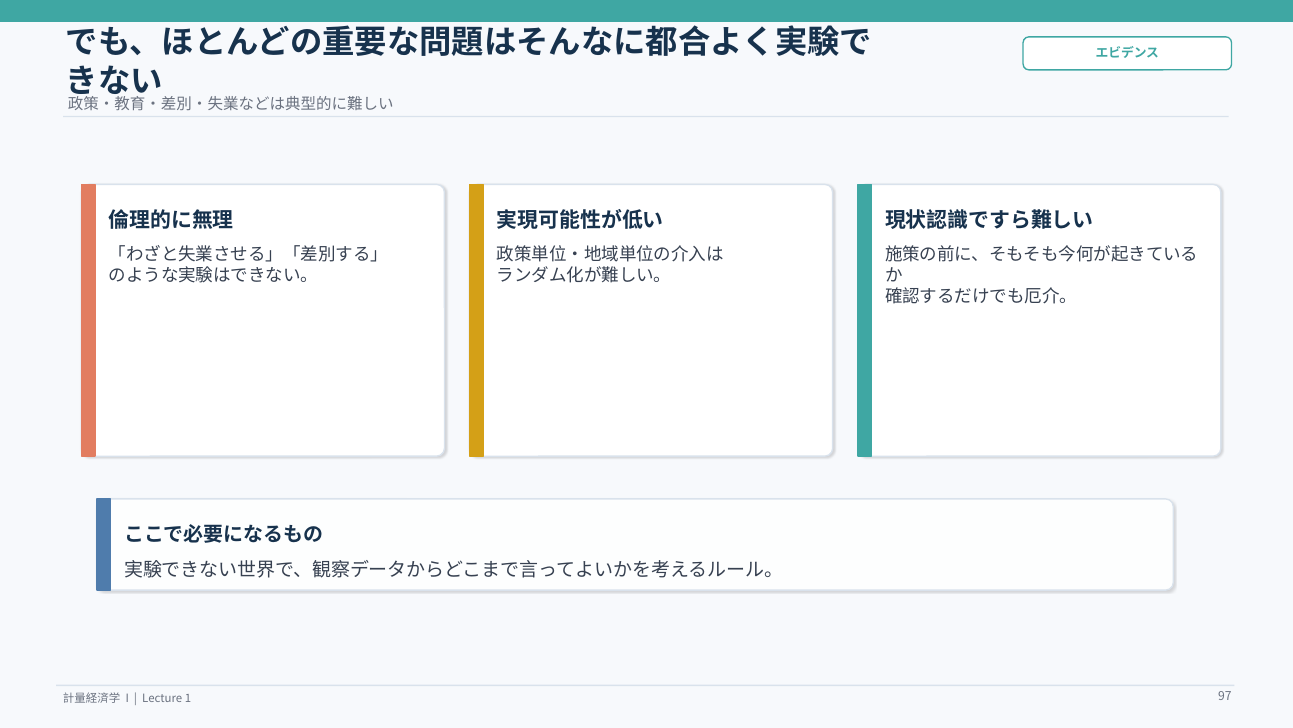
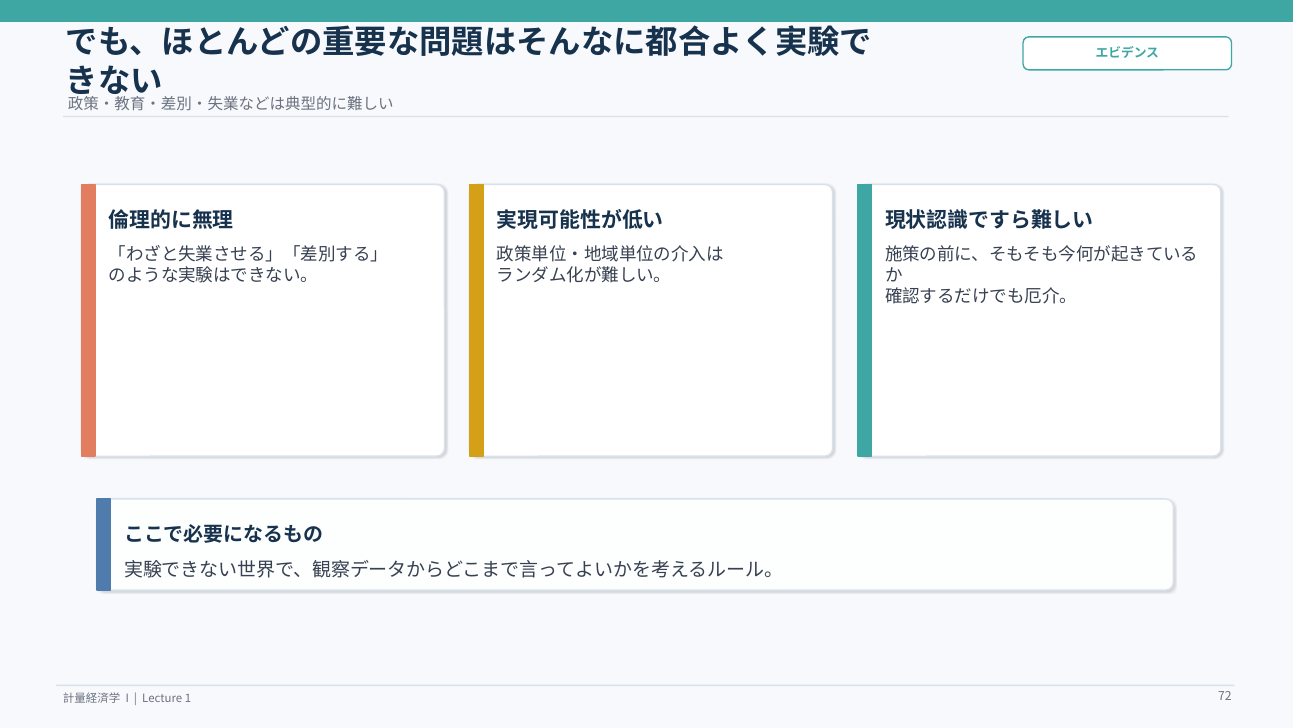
97: 97 -> 72
